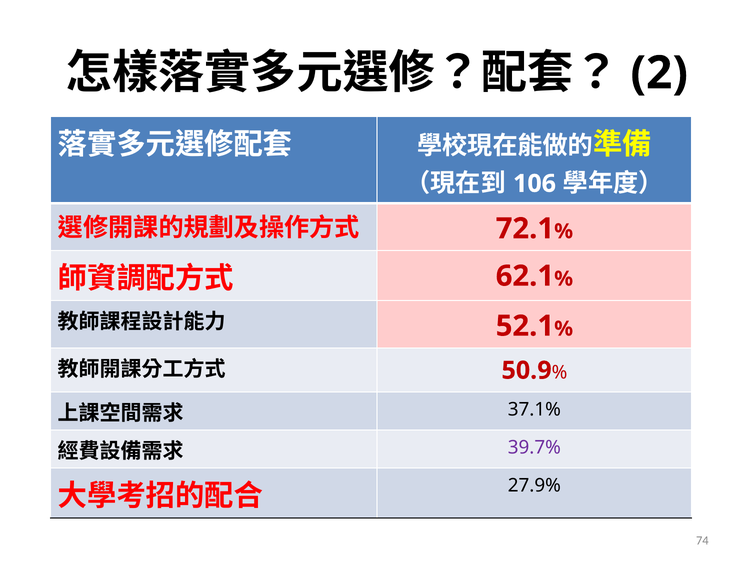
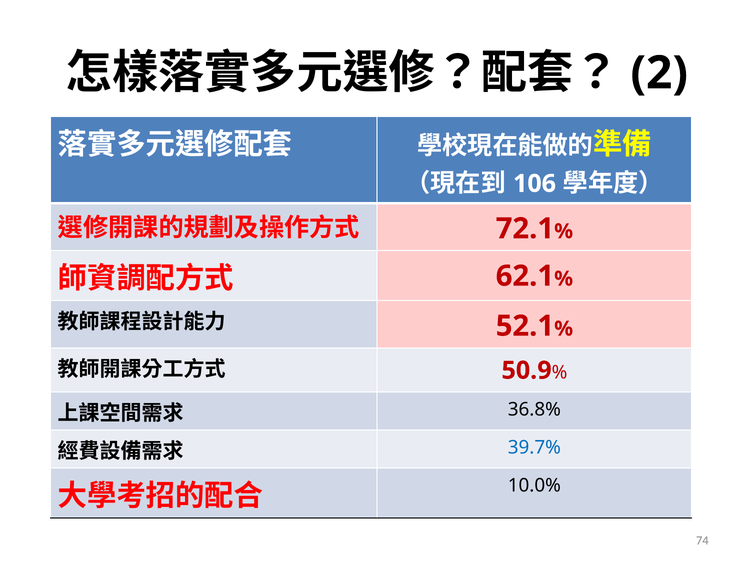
37.1%: 37.1% -> 36.8%
39.7% colour: purple -> blue
27.9%: 27.9% -> 10.0%
